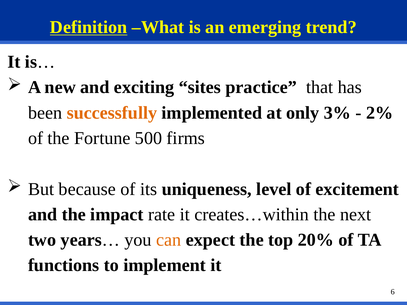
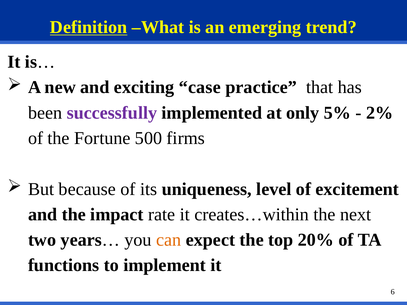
sites: sites -> case
successfully colour: orange -> purple
3%: 3% -> 5%
